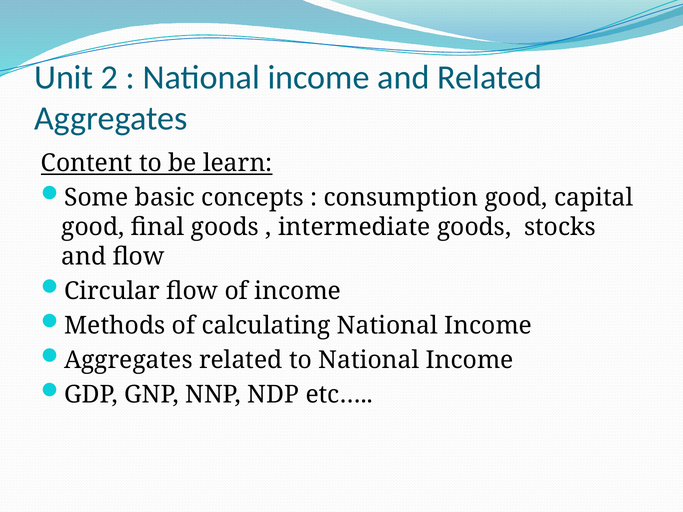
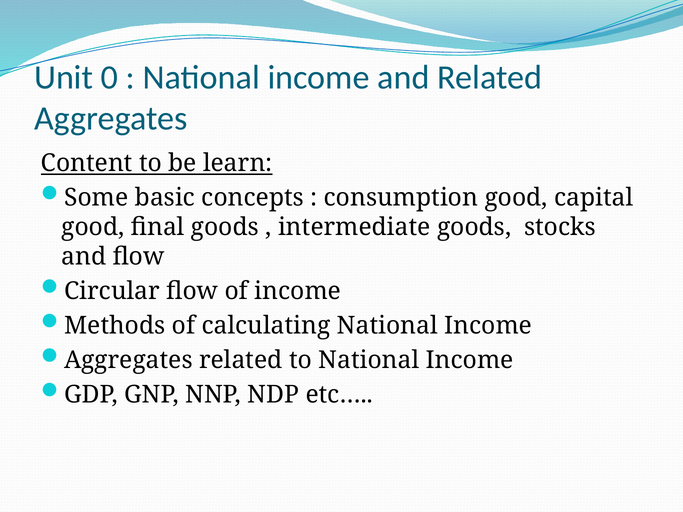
2: 2 -> 0
